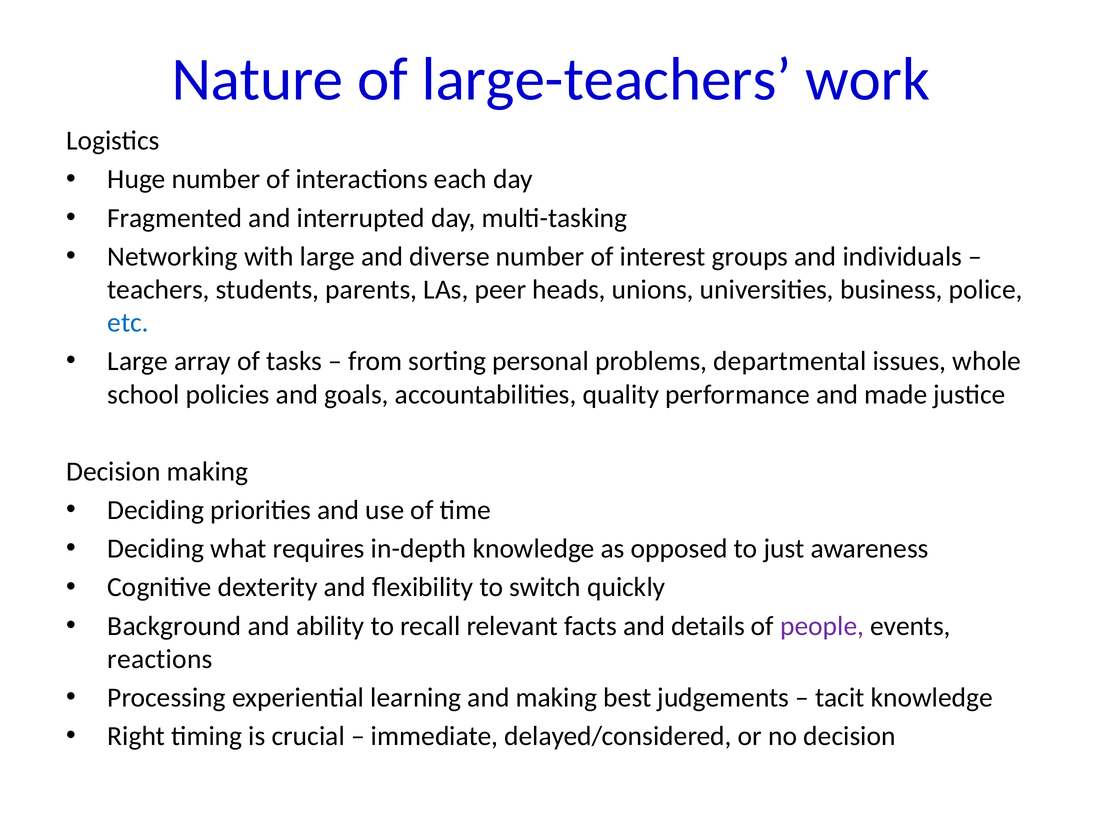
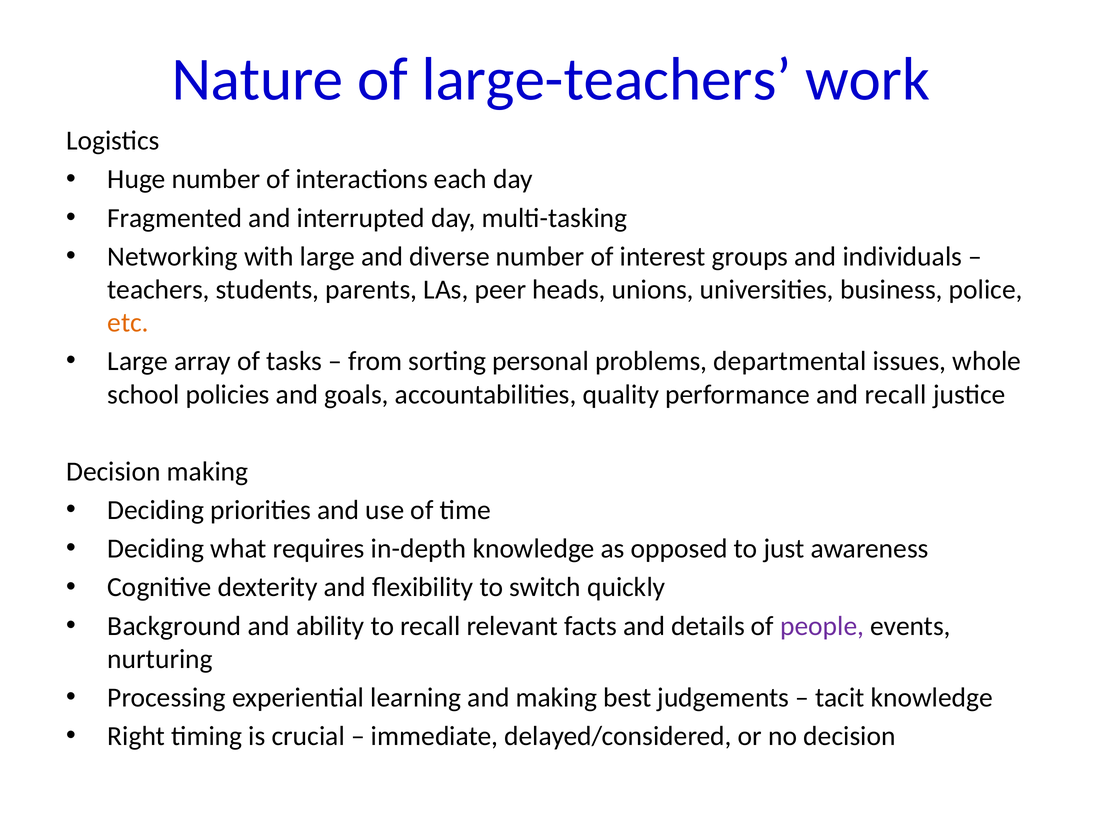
etc colour: blue -> orange
and made: made -> recall
reactions: reactions -> nurturing
